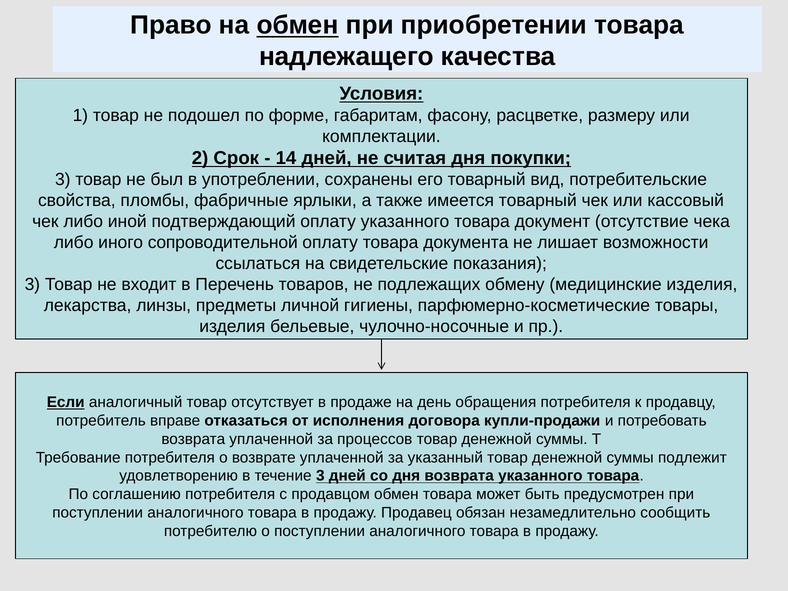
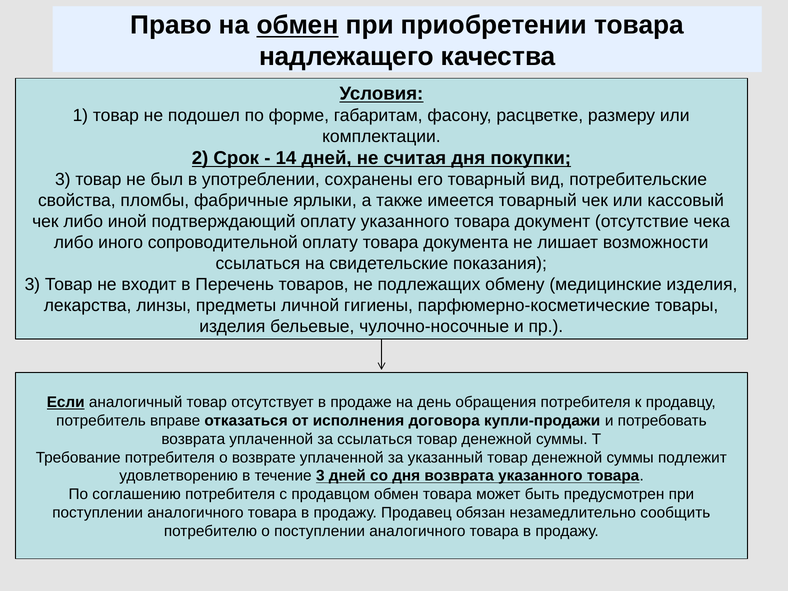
за процессов: процессов -> ссылаться
